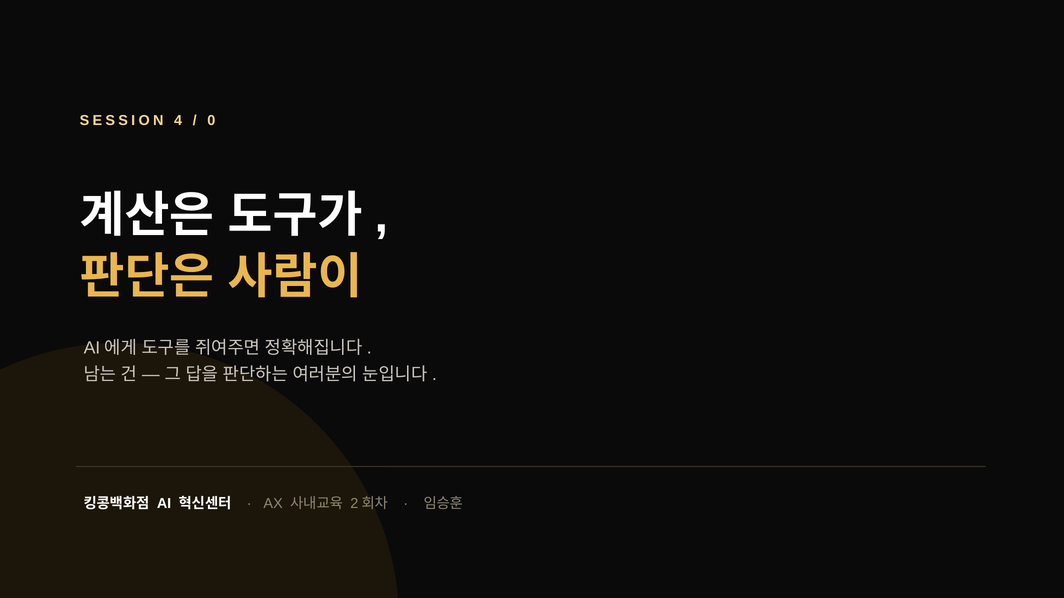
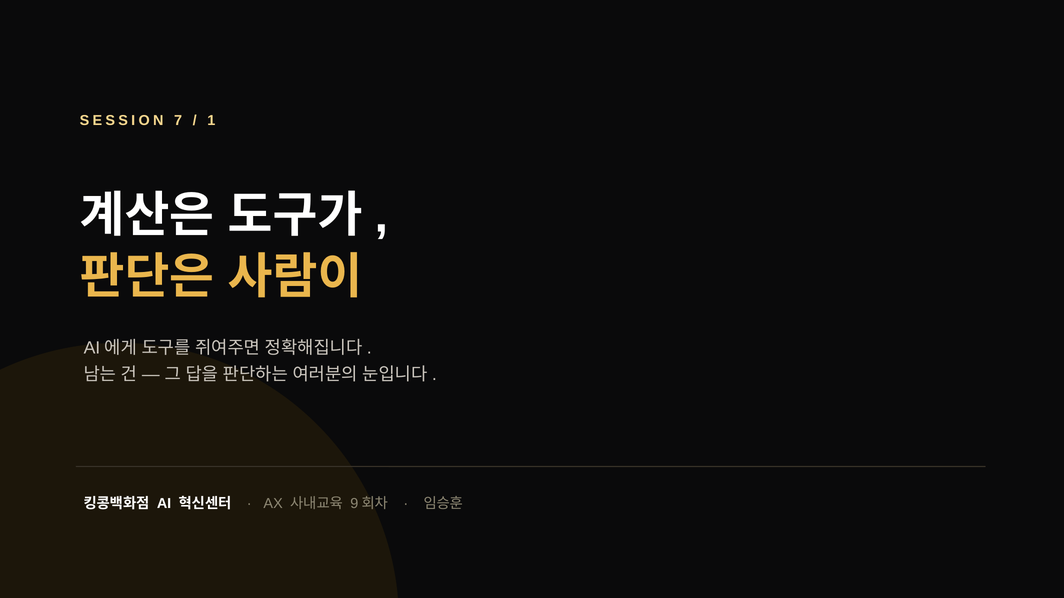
4: 4 -> 7
0: 0 -> 1
2: 2 -> 9
